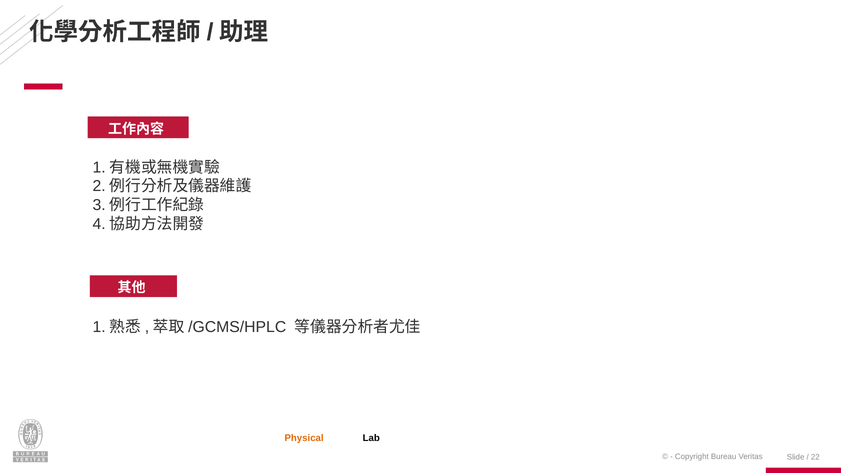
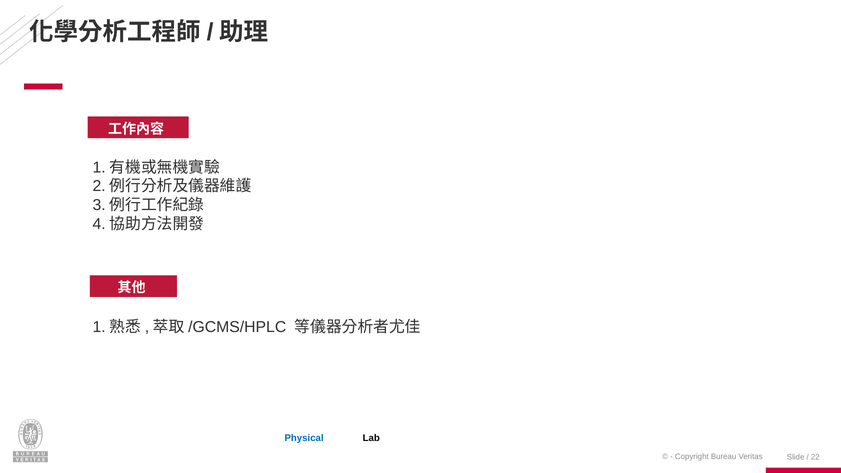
Physical colour: orange -> blue
